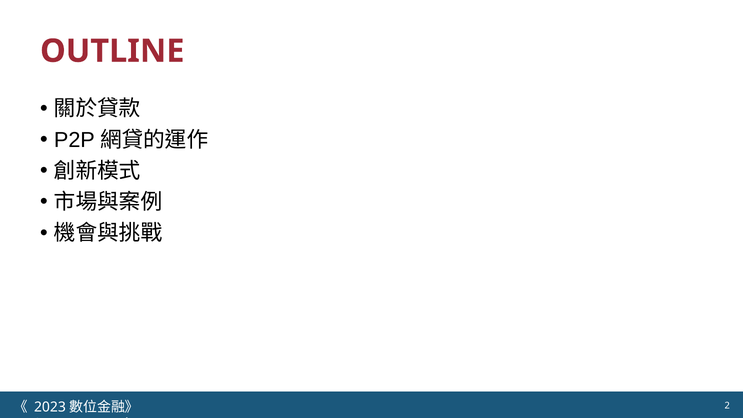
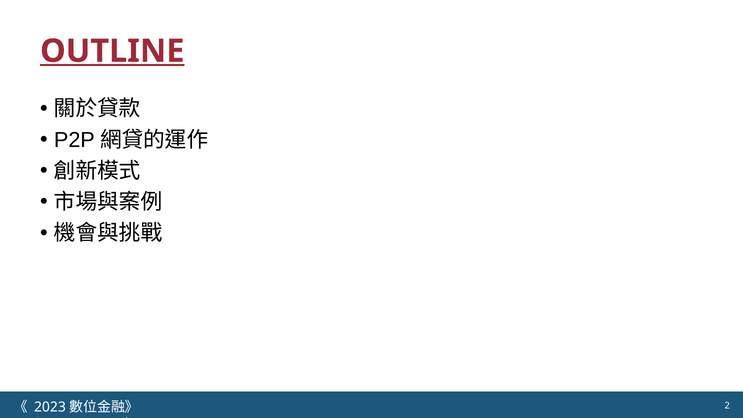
OUTLINE underline: none -> present
